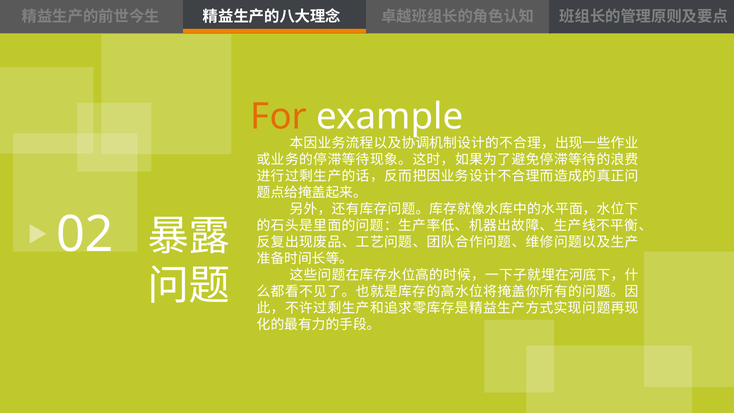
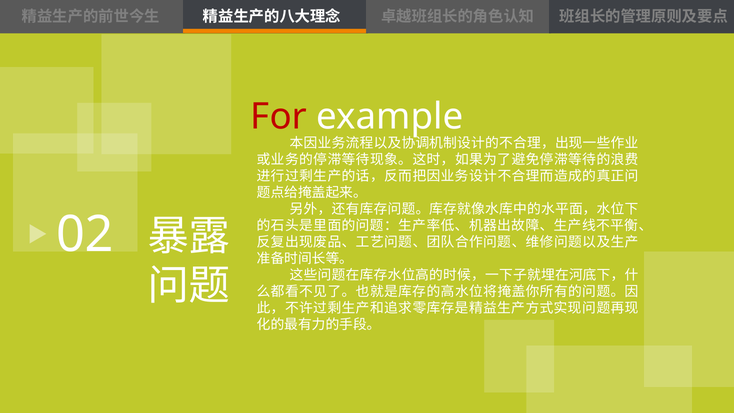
For colour: orange -> red
